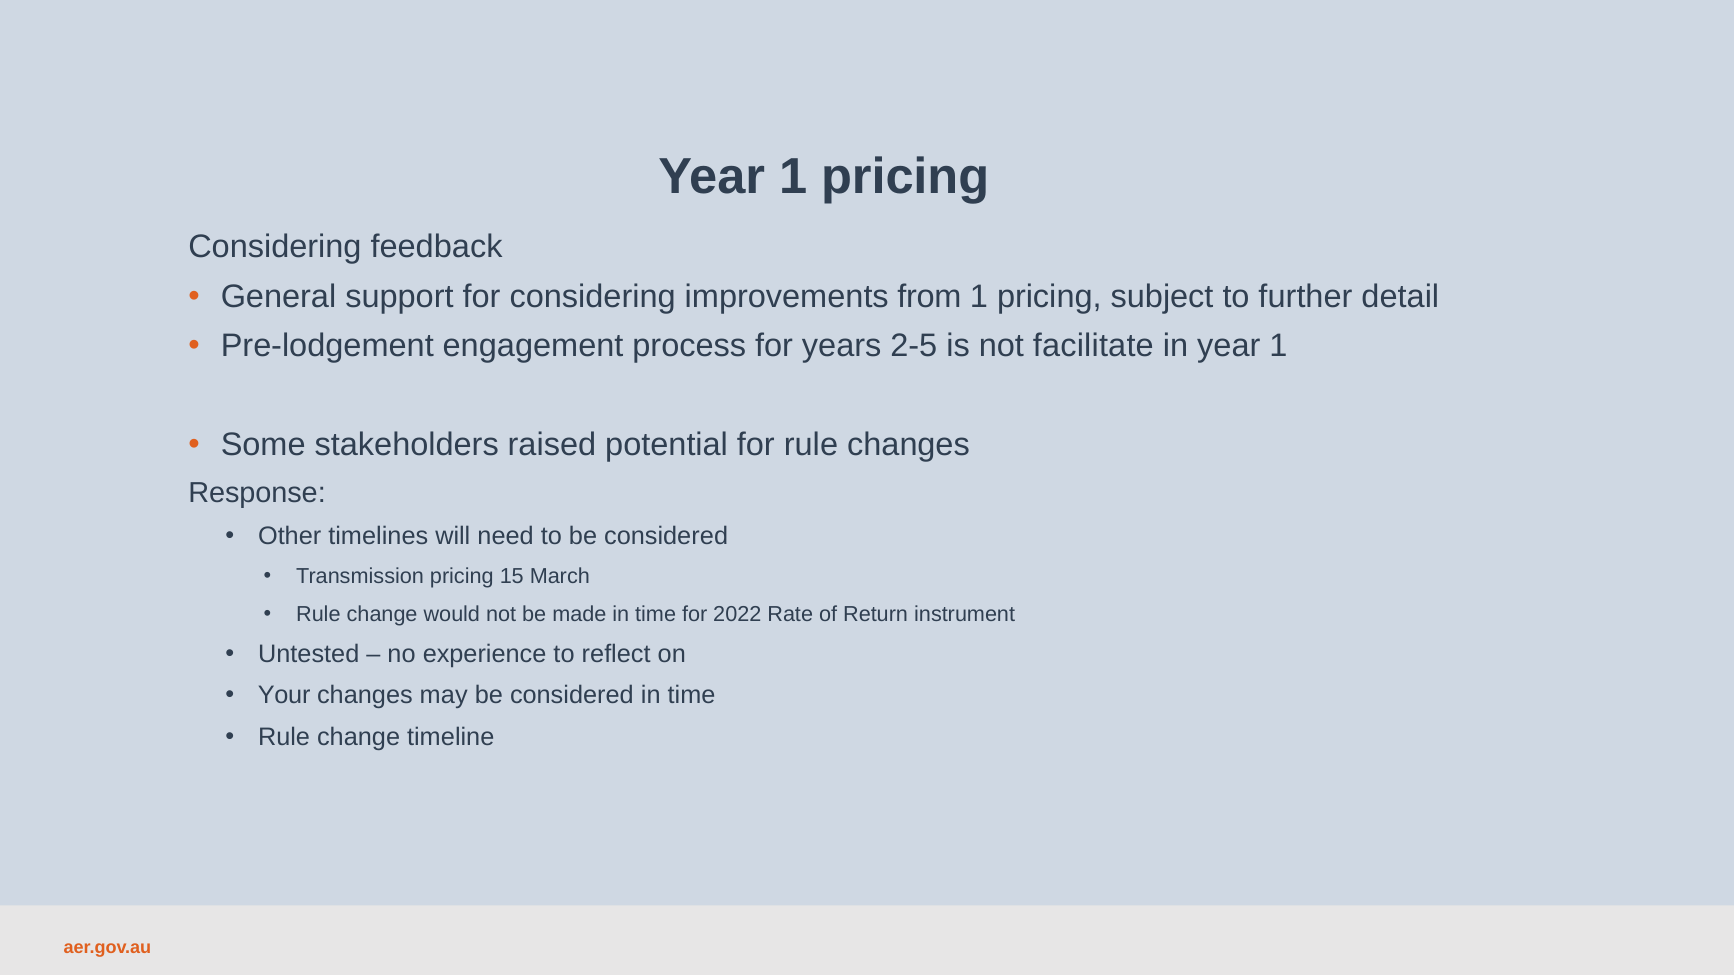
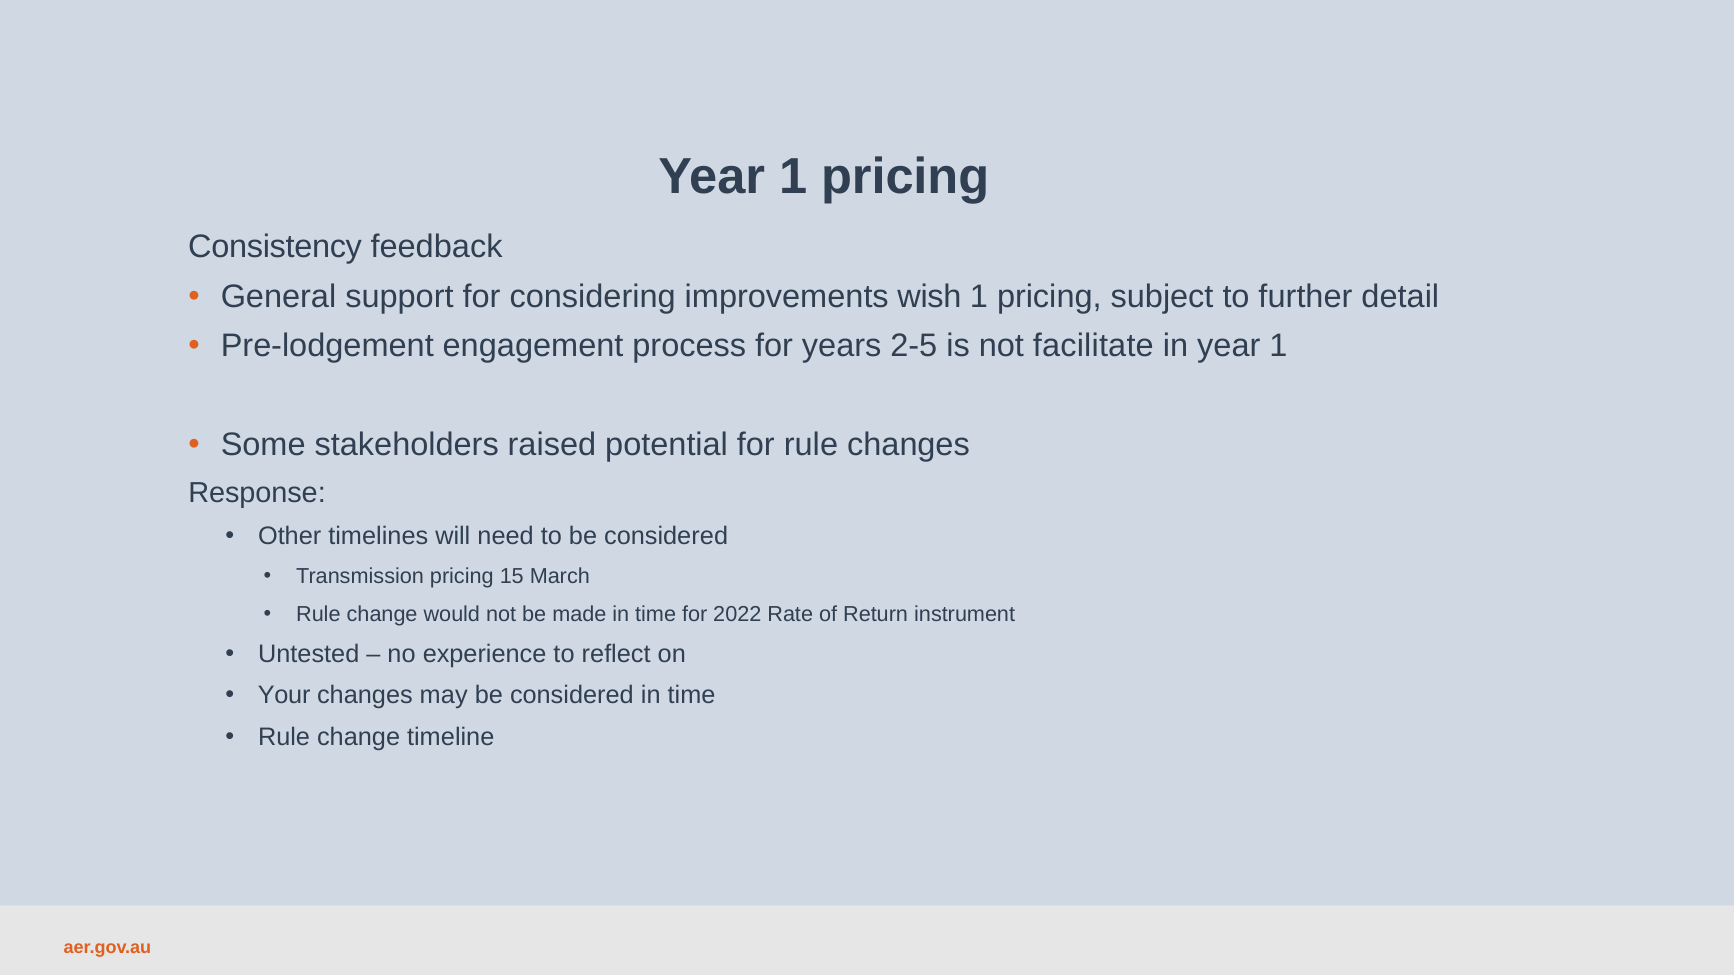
Considering at (275, 247): Considering -> Consistency
from: from -> wish
